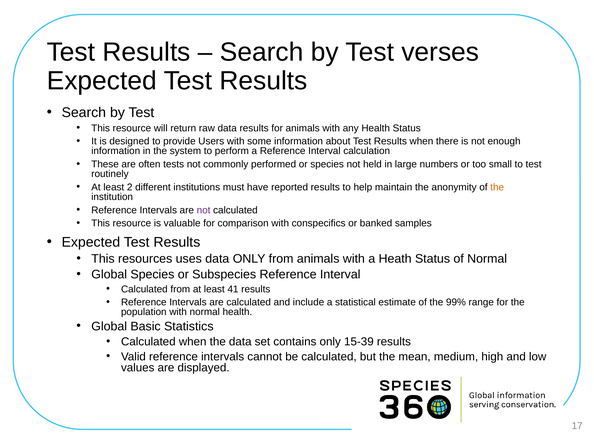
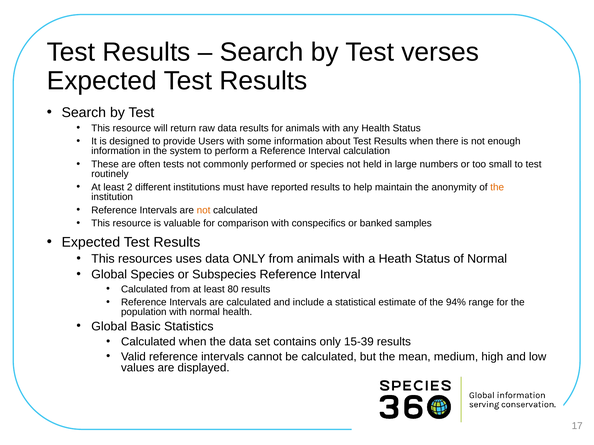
not at (204, 210) colour: purple -> orange
41: 41 -> 80
99%: 99% -> 94%
